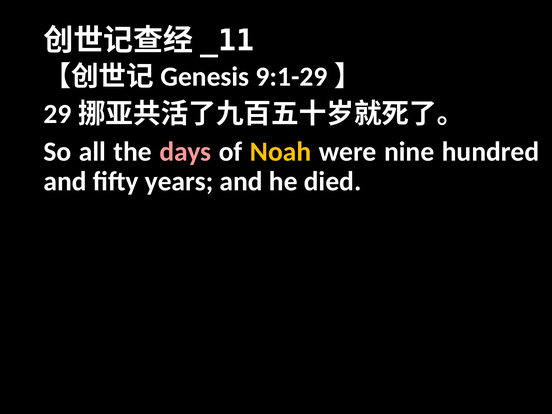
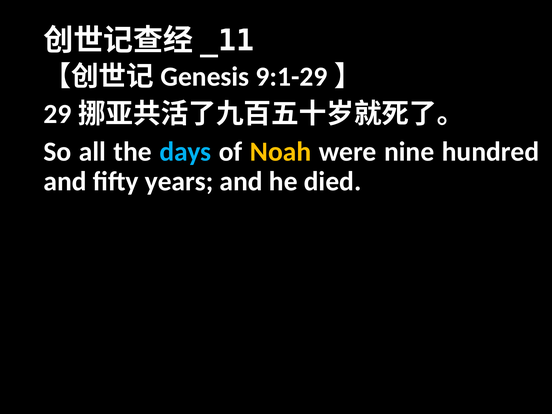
days colour: pink -> light blue
